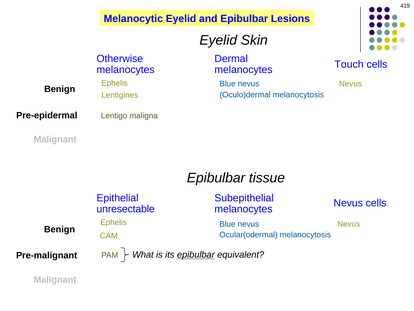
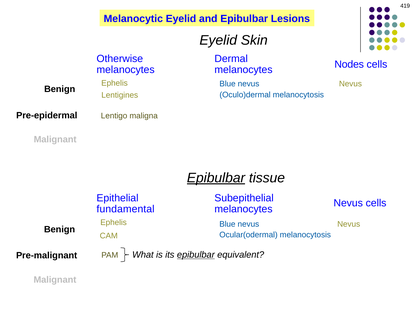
Touch: Touch -> Nodes
Epibulbar at (216, 178) underline: none -> present
unresectable: unresectable -> fundamental
